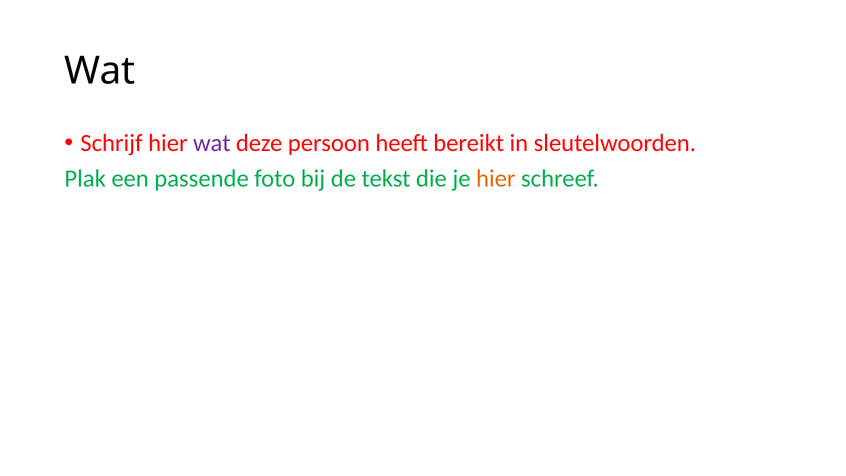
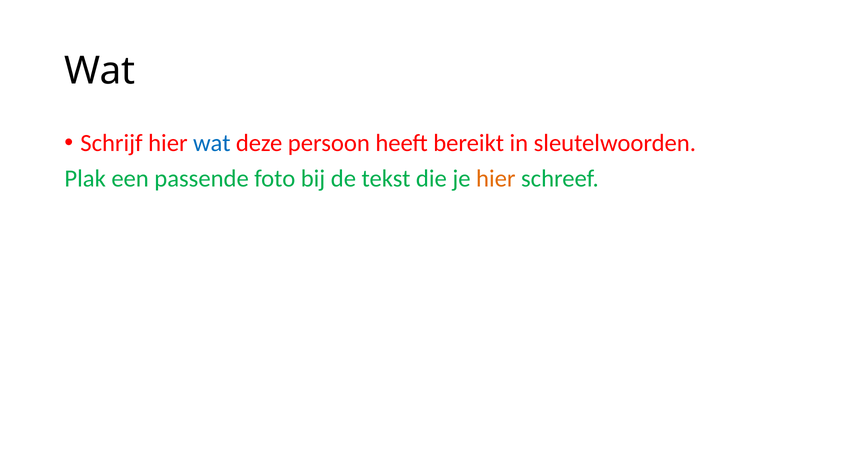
wat at (212, 143) colour: purple -> blue
